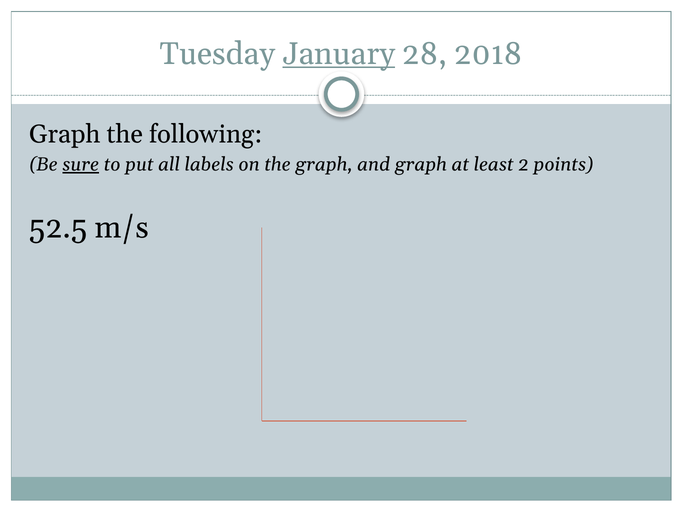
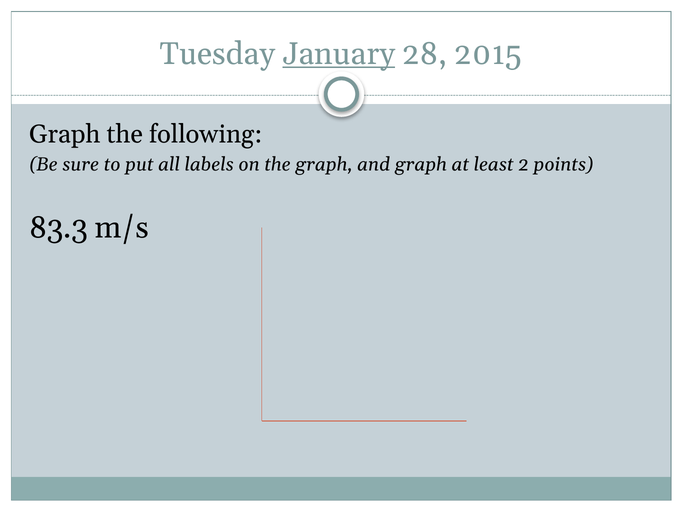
2018: 2018 -> 2015
sure underline: present -> none
52.5: 52.5 -> 83.3
